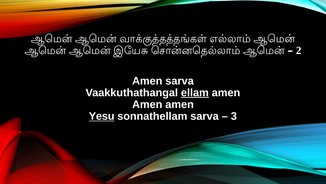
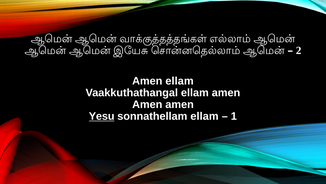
Amen sarva: sarva -> ellam
ellam at (195, 92) underline: present -> none
sonnathellam sarva: sarva -> ellam
3: 3 -> 1
